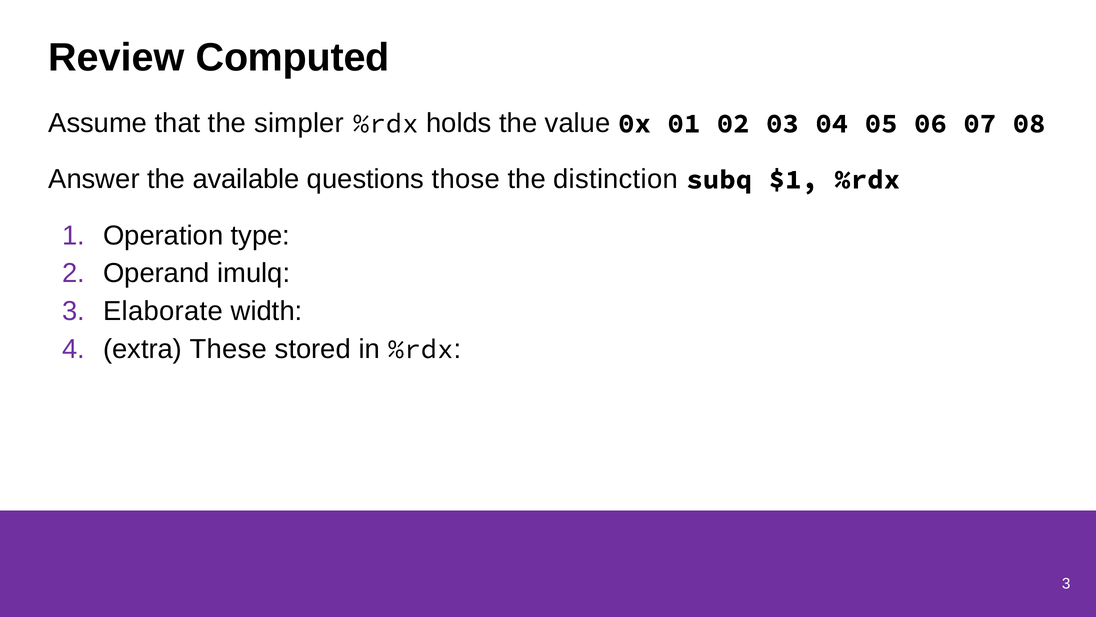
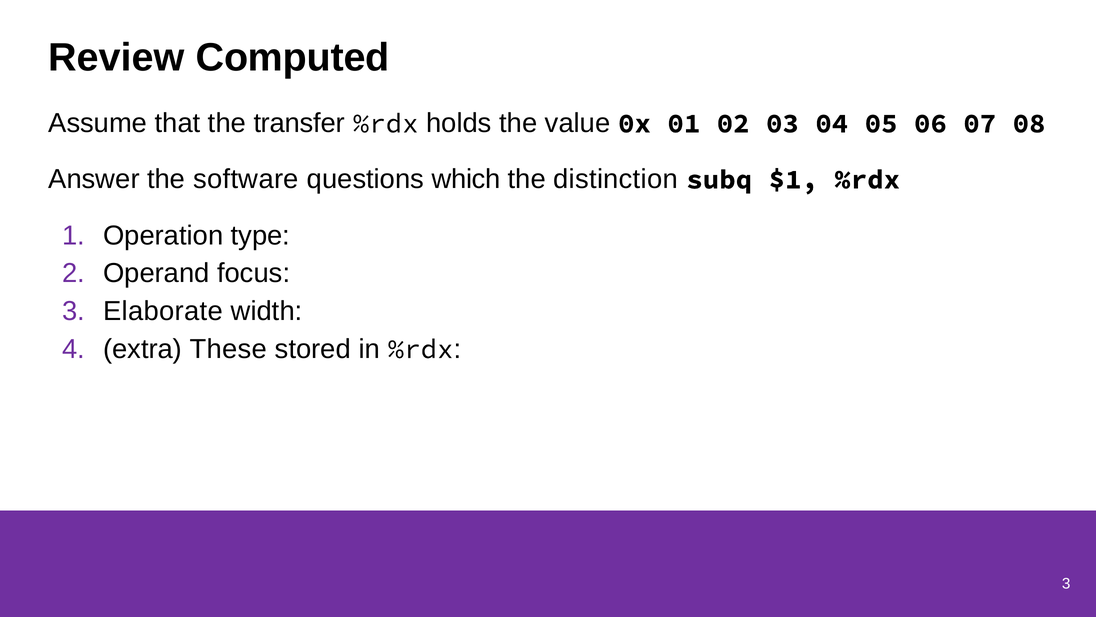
simpler: simpler -> transfer
available: available -> software
those: those -> which
imulq: imulq -> focus
